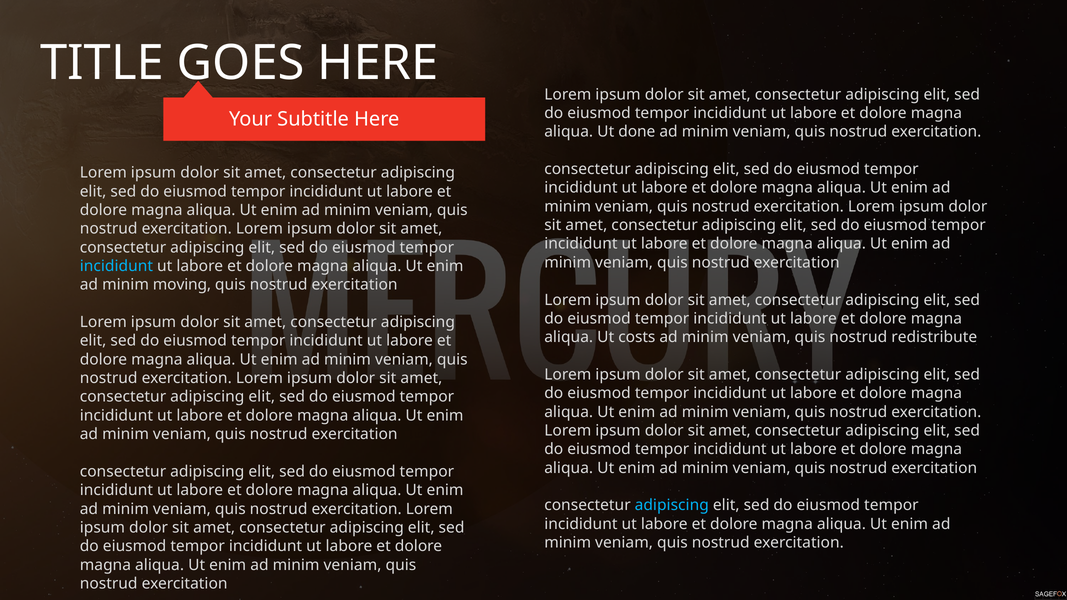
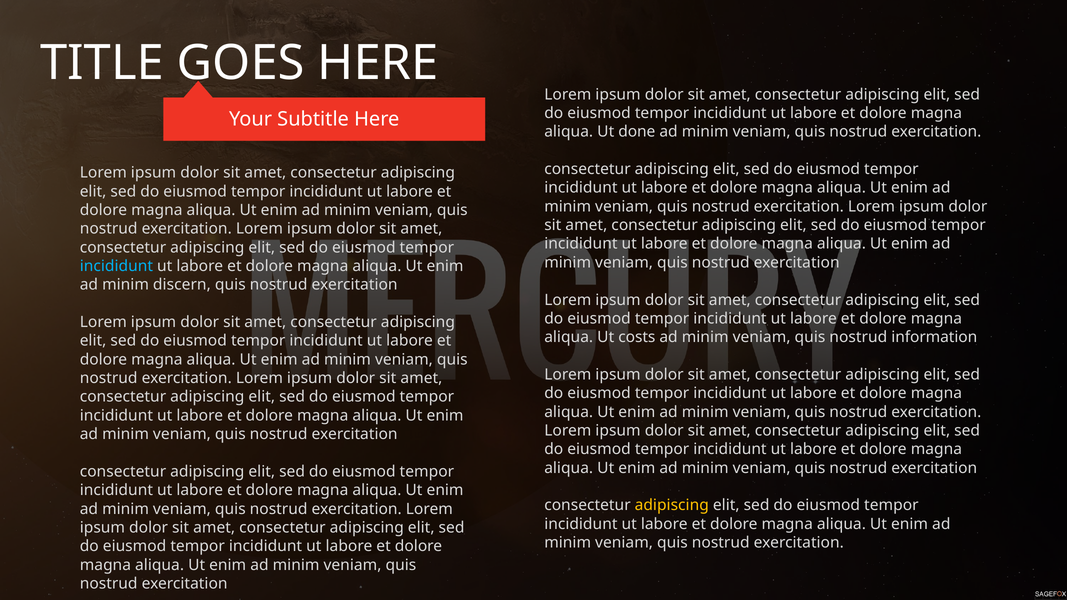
moving: moving -> discern
redistribute: redistribute -> information
adipiscing at (672, 505) colour: light blue -> yellow
